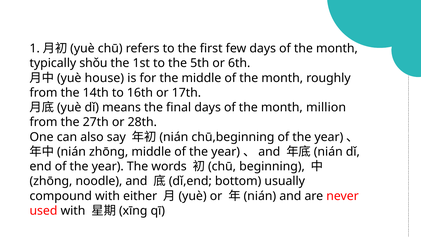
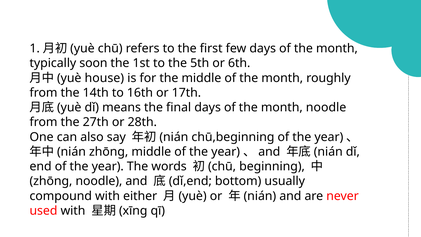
shǒu: shǒu -> soon
month million: million -> noodle
